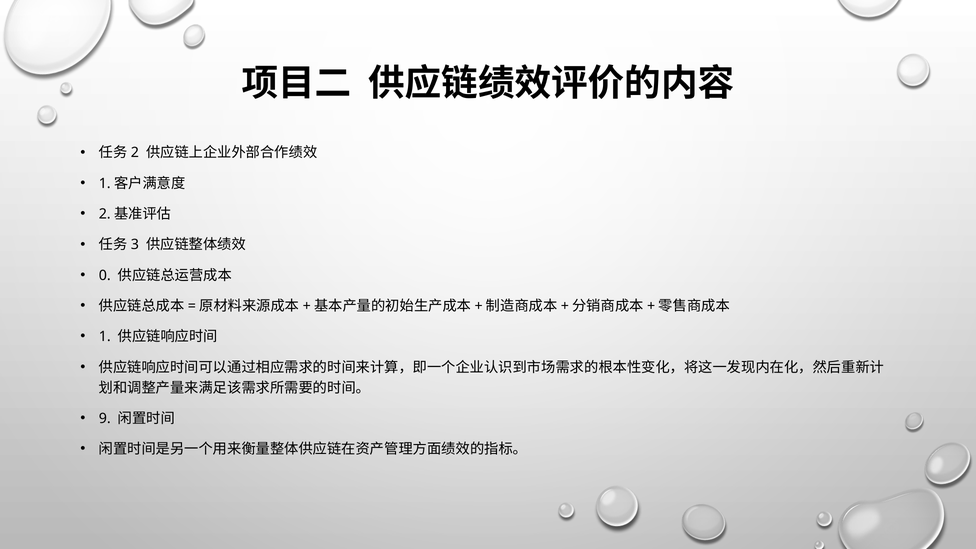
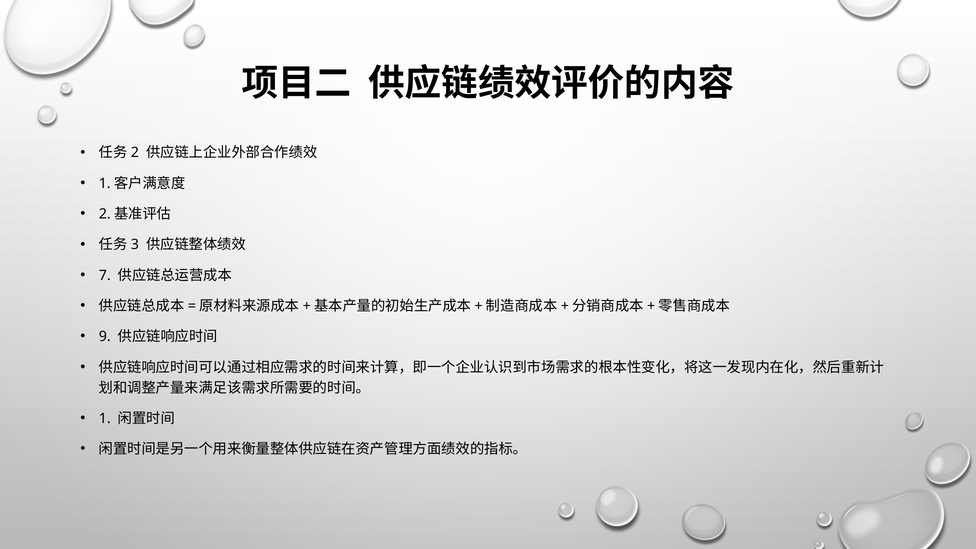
0: 0 -> 7
1: 1 -> 9
9: 9 -> 1
